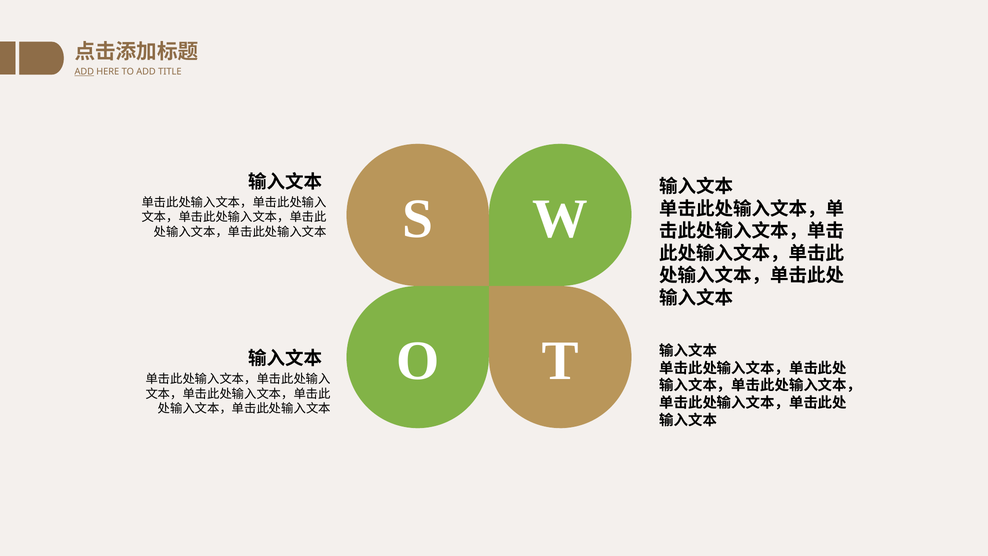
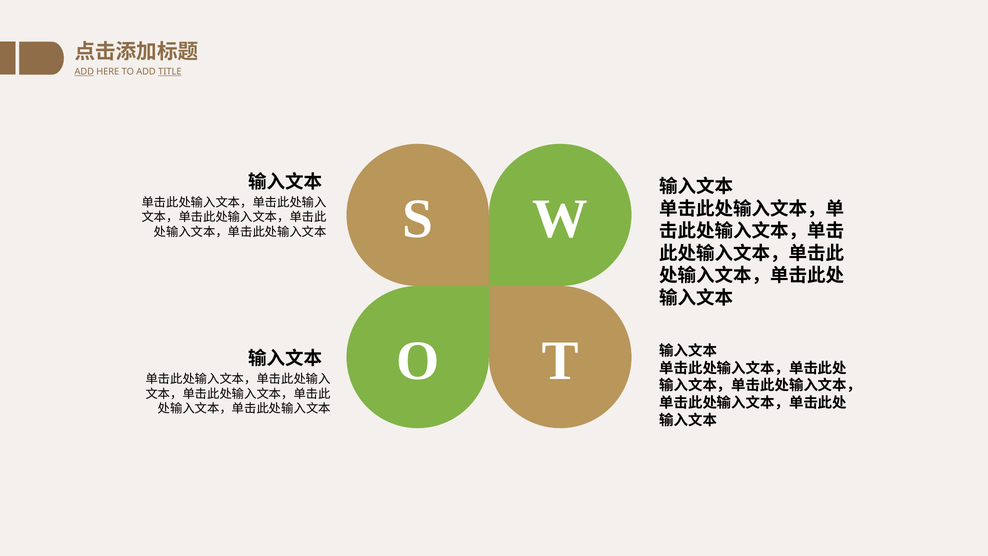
TITLE underline: none -> present
